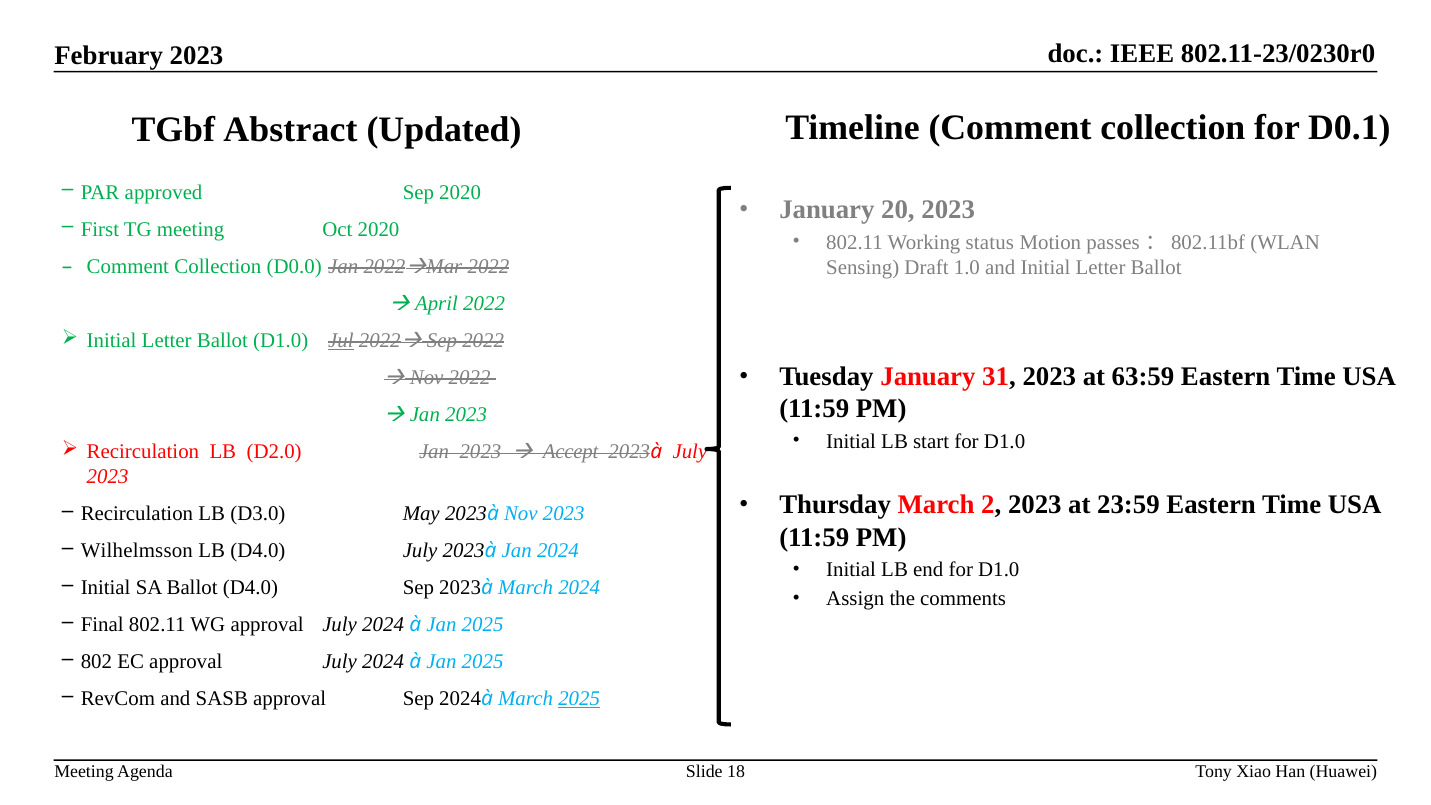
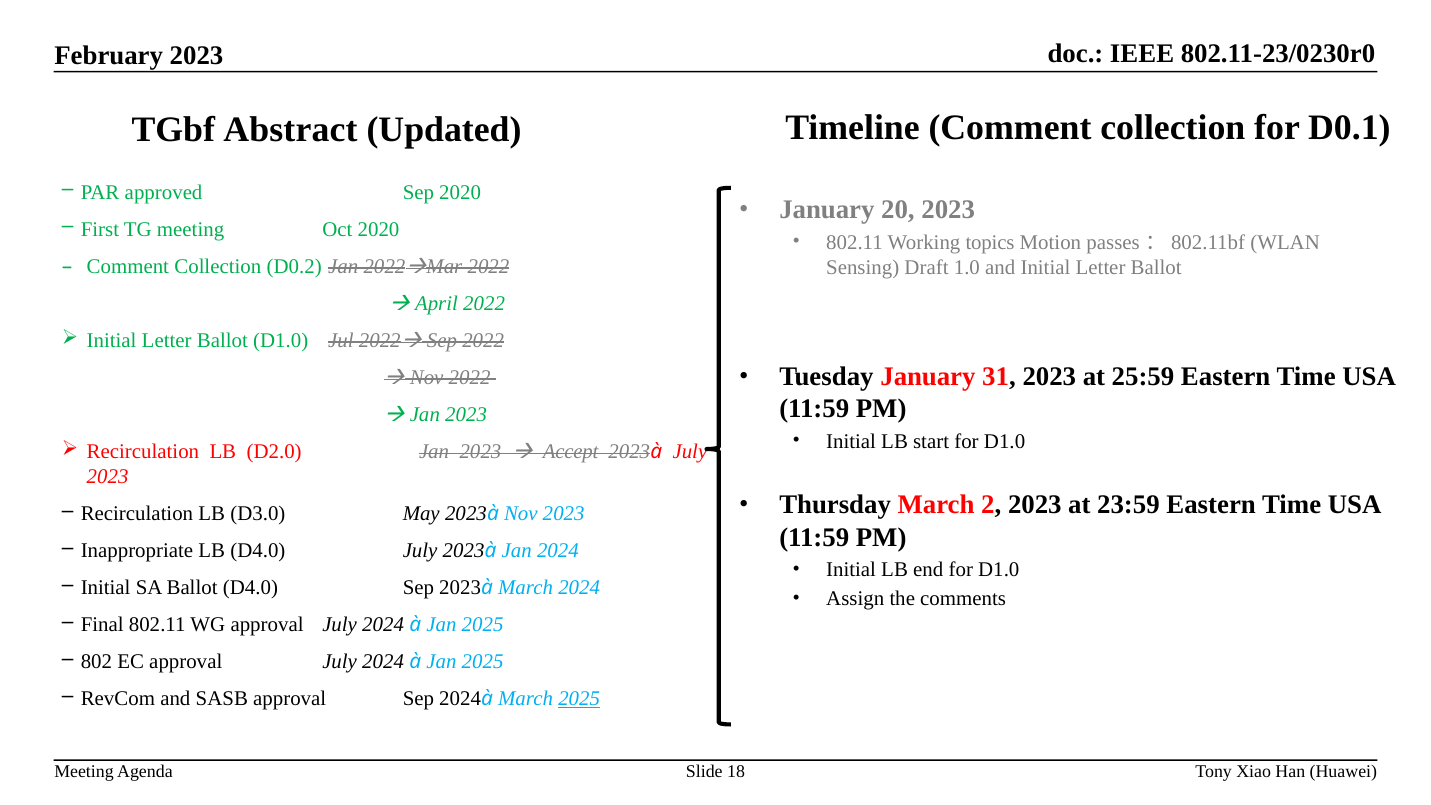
status: status -> topics
D0.0: D0.0 -> D0.2
Jul underline: present -> none
63:59: 63:59 -> 25:59
Wilhelmsson: Wilhelmsson -> Inappropriate
